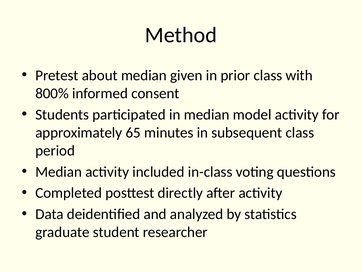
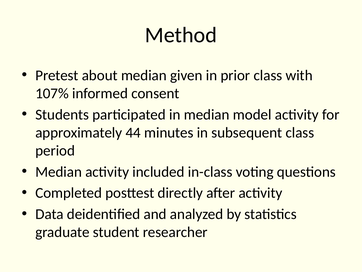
800%: 800% -> 107%
65: 65 -> 44
